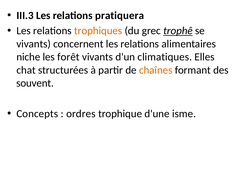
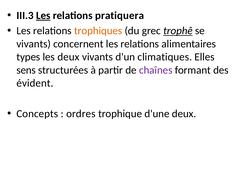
Les at (43, 16) underline: none -> present
niche: niche -> types
les forêt: forêt -> deux
chat: chat -> sens
chaînes colour: orange -> purple
souvent: souvent -> évident
d'une isme: isme -> deux
